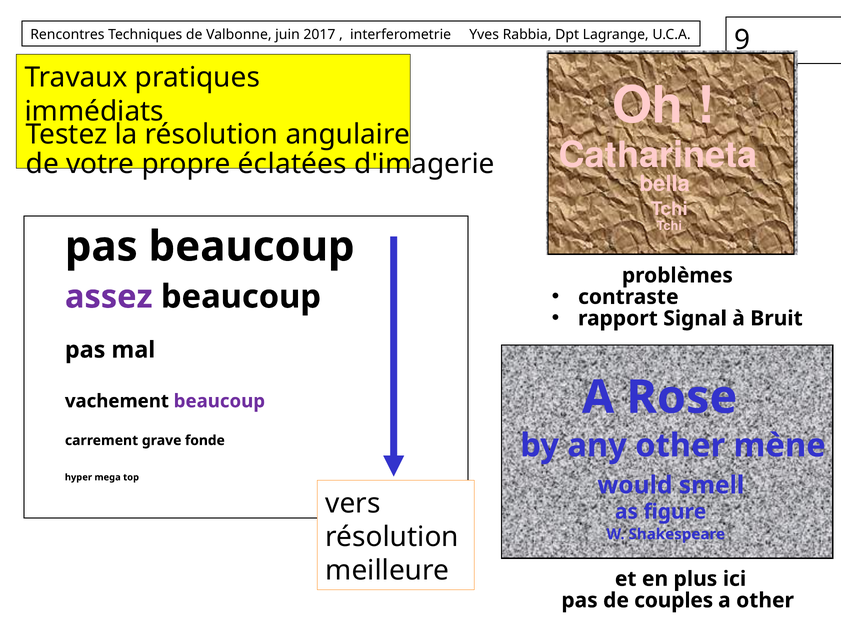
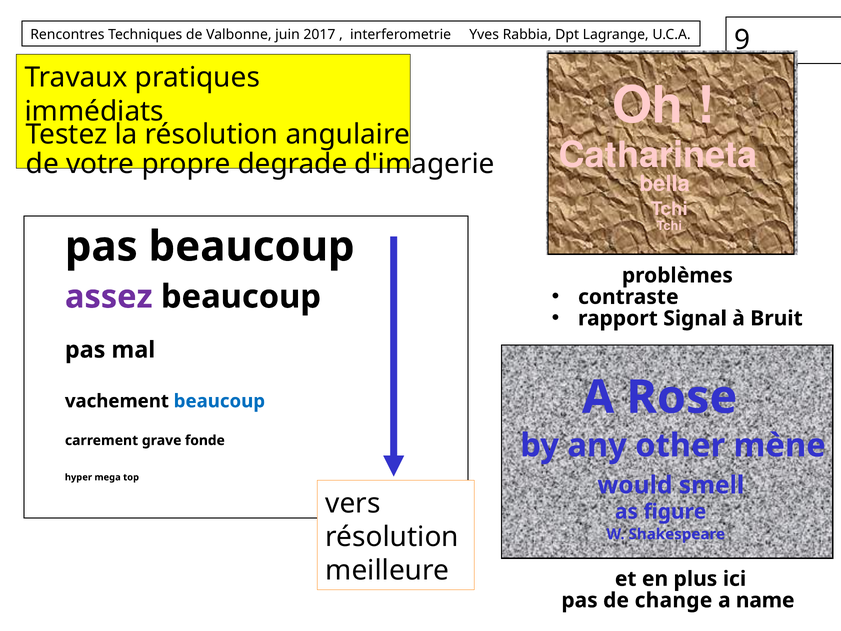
éclatées: éclatées -> degrade
beaucoup at (219, 401) colour: purple -> blue
couples: couples -> change
a other: other -> name
